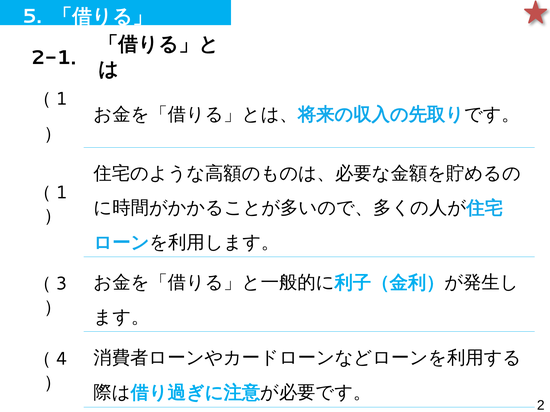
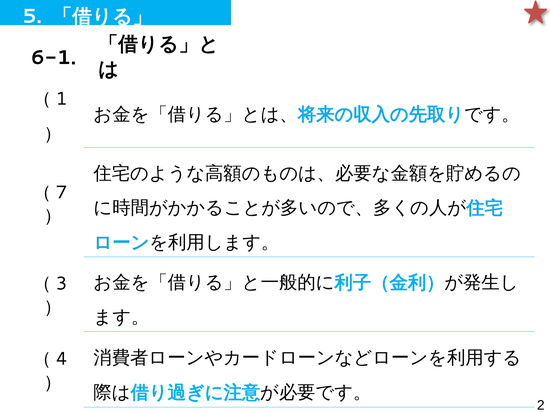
2-1: 2-1 -> 6-1
1 at (62, 193): 1 -> 7
